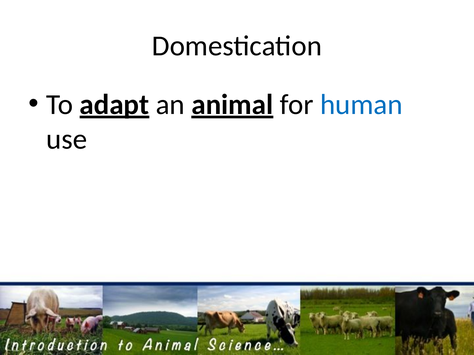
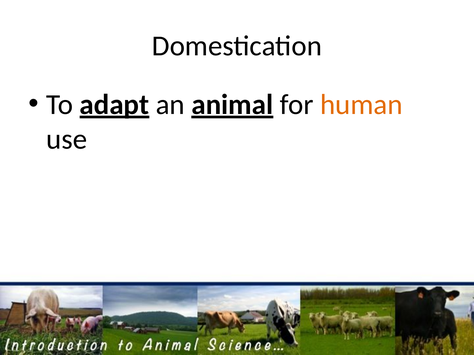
human colour: blue -> orange
